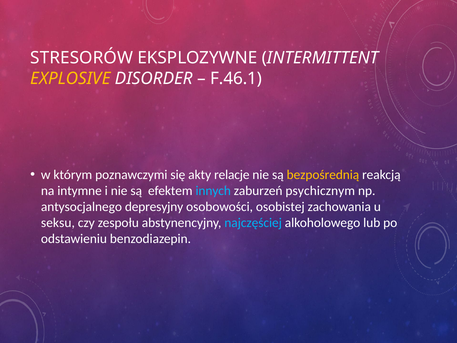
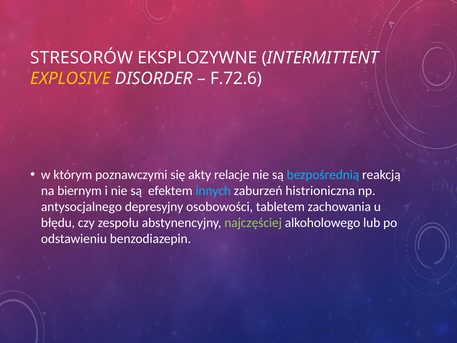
F.46.1: F.46.1 -> F.72.6
bezpośrednią colour: yellow -> light blue
intymne: intymne -> biernym
psychicznym: psychicznym -> histrioniczna
osobistej: osobistej -> tabletem
seksu: seksu -> błędu
najczęściej colour: light blue -> light green
